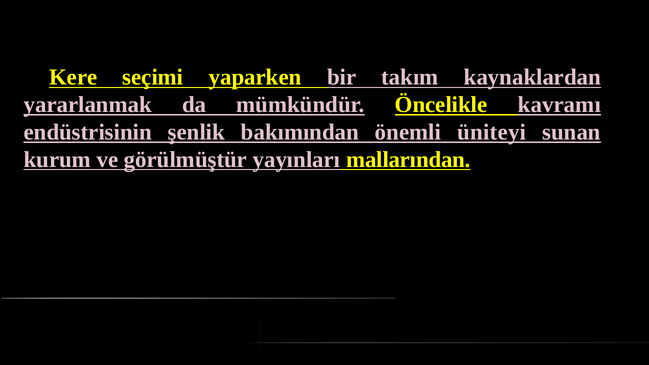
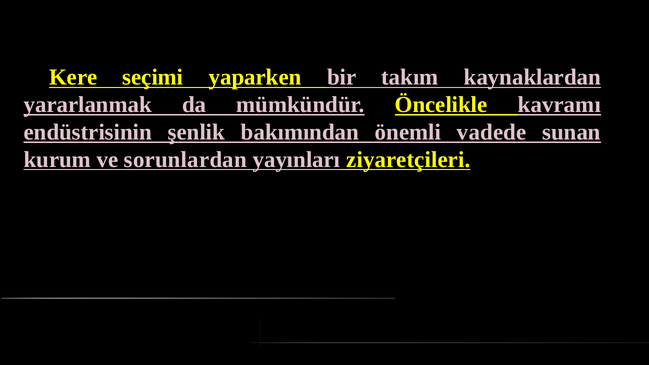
üniteyi: üniteyi -> vadede
görülmüştür: görülmüştür -> sorunlardan
mallarından: mallarından -> ziyaretçileri
